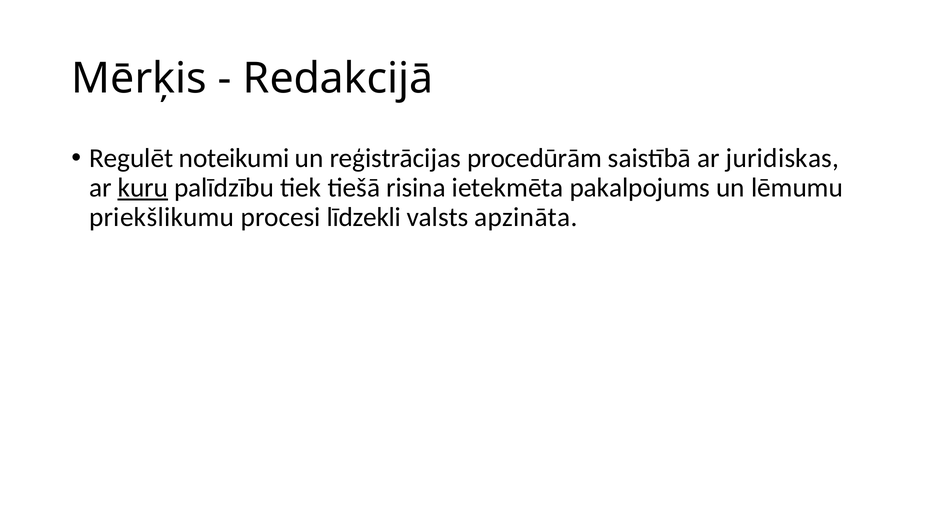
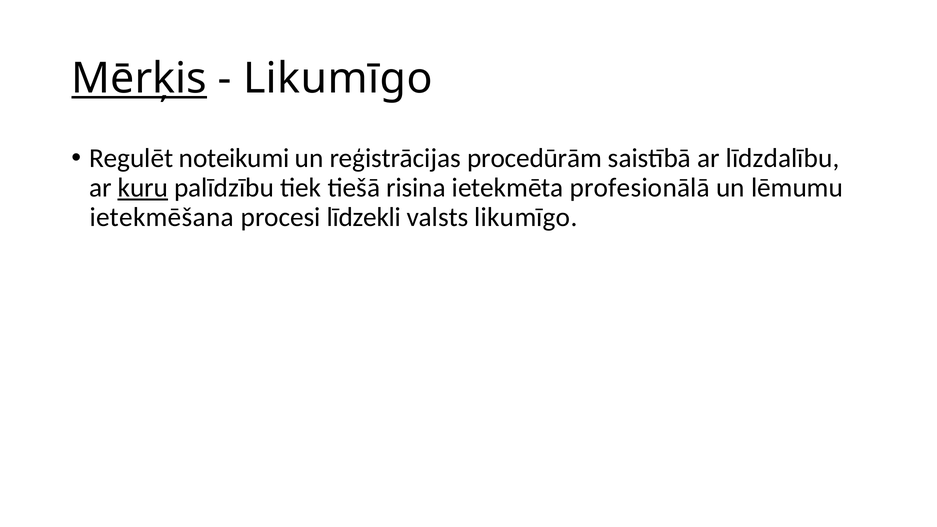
Mērķis underline: none -> present
Redakcijā at (338, 79): Redakcijā -> Likumīgo
juridiskas: juridiskas -> līdzdalību
pakalpojums: pakalpojums -> profesionālā
priekšlikumu: priekšlikumu -> ietekmēšana
valsts apzināta: apzināta -> likumīgo
